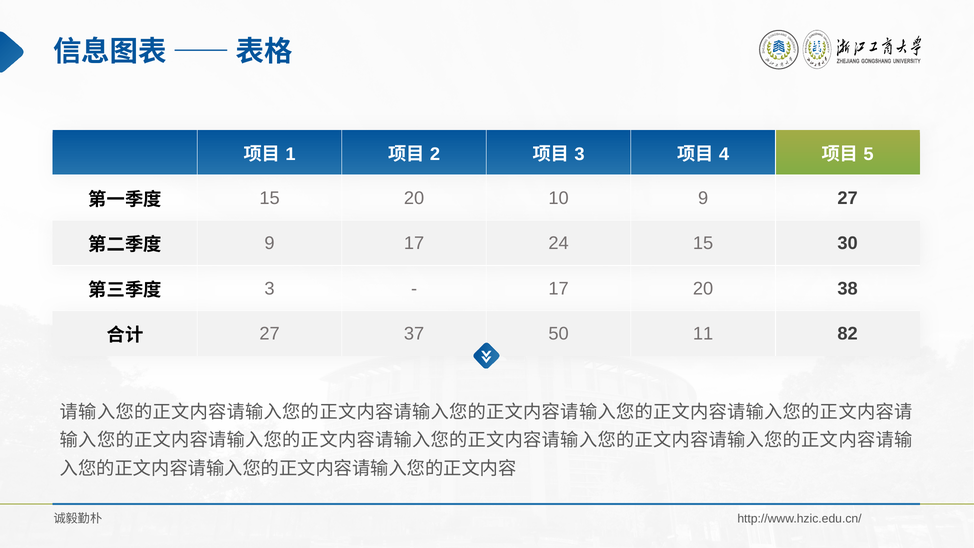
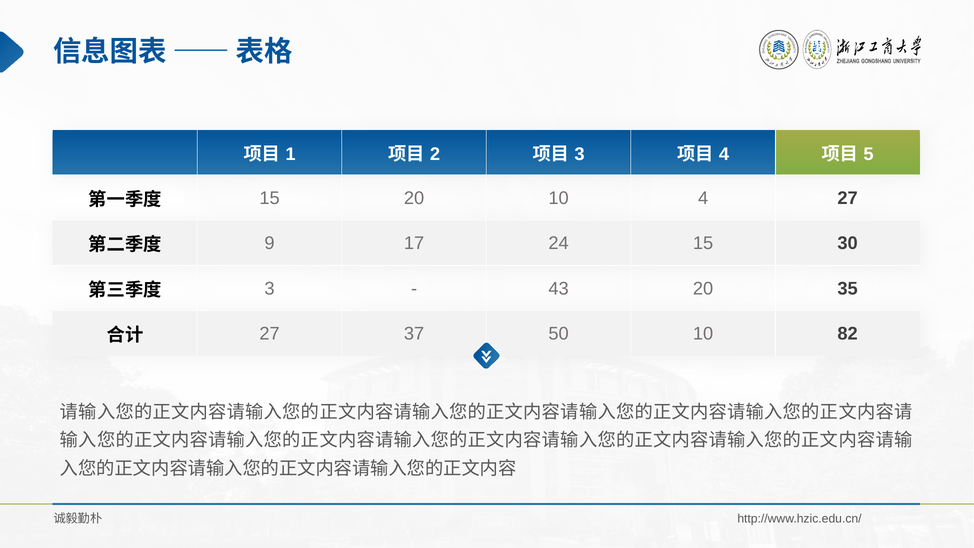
10 9: 9 -> 4
17 at (559, 288): 17 -> 43
38: 38 -> 35
50 11: 11 -> 10
